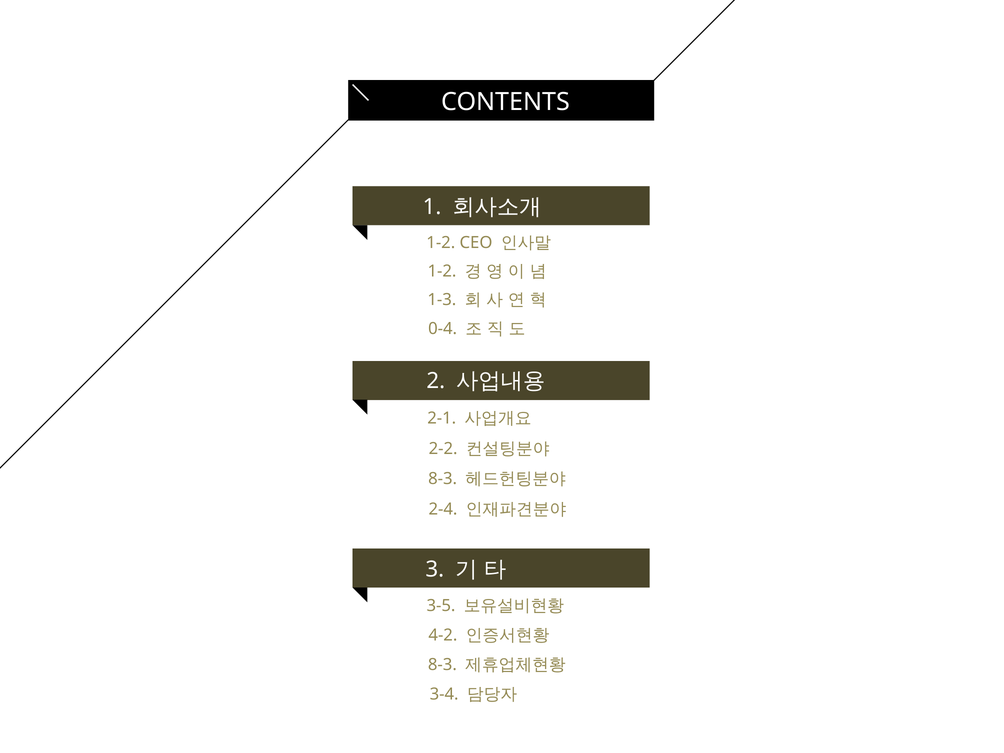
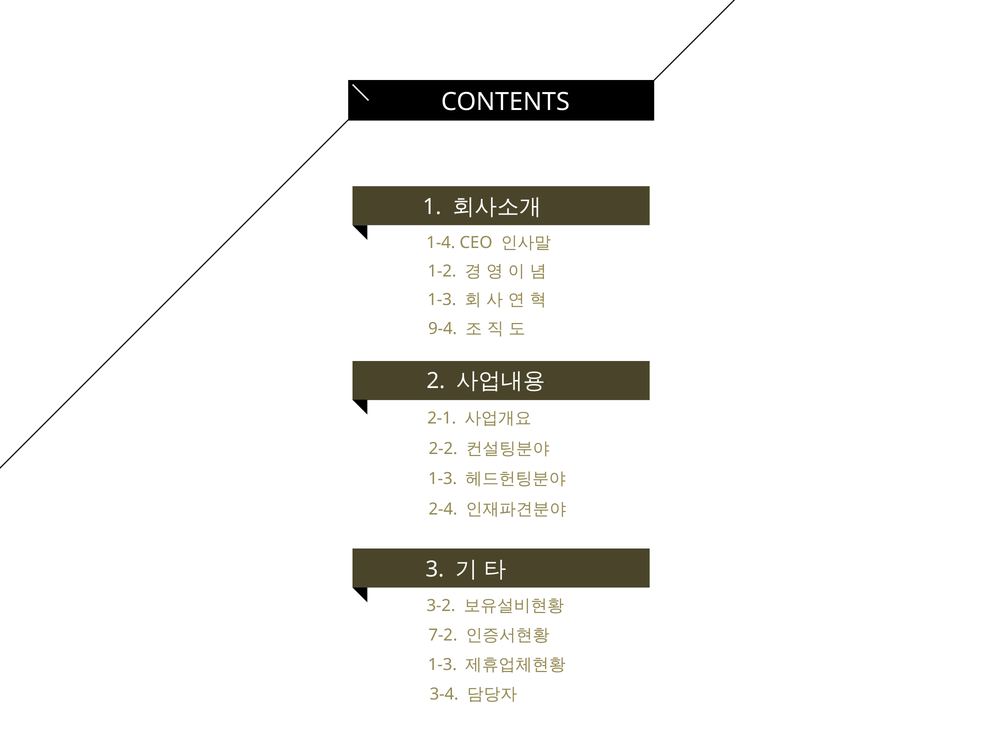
1-2 at (441, 243): 1-2 -> 1-4
0-4: 0-4 -> 9-4
8-3 at (443, 479): 8-3 -> 1-3
3-5: 3-5 -> 3-2
4-2: 4-2 -> 7-2
8-3 at (442, 665): 8-3 -> 1-3
